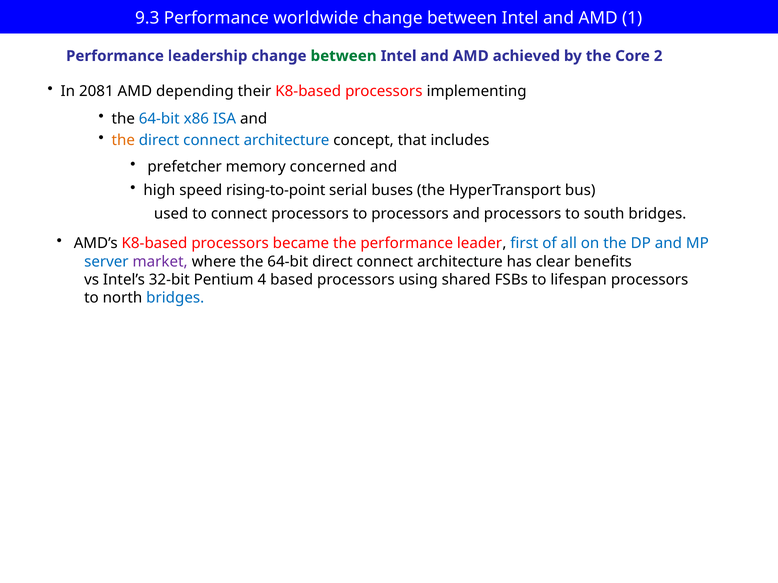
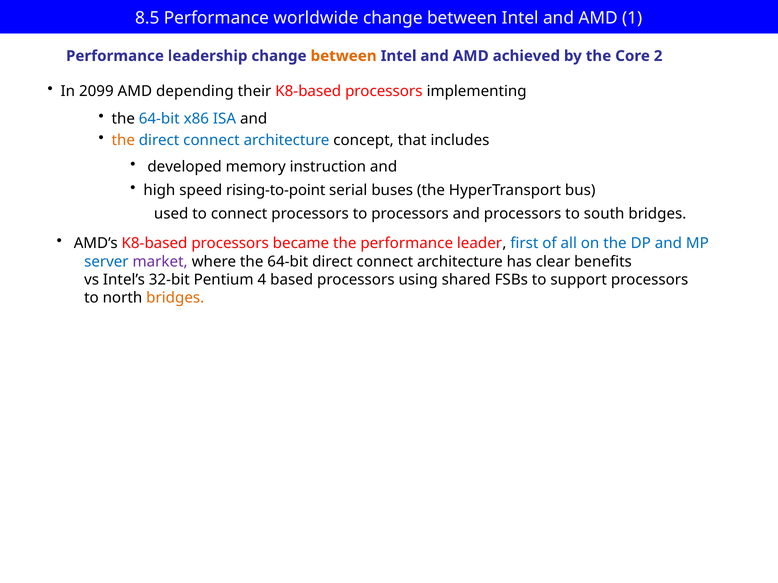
9.3: 9.3 -> 8.5
between at (344, 56) colour: green -> orange
2081: 2081 -> 2099
prefetcher: prefetcher -> developed
concerned: concerned -> instruction
lifespan: lifespan -> support
bridges at (175, 298) colour: blue -> orange
